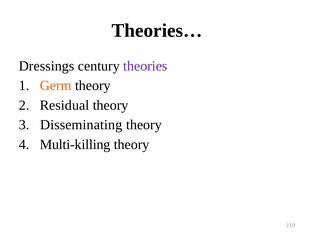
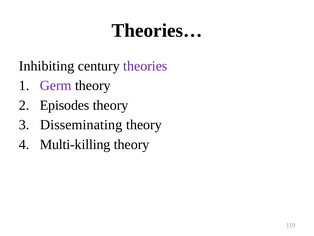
Dressings: Dressings -> Inhibiting
Germ colour: orange -> purple
Residual: Residual -> Episodes
